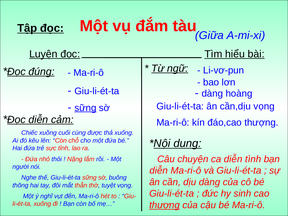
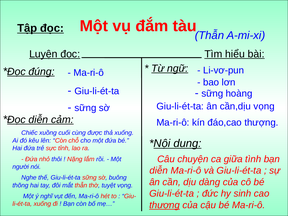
Giữa at (209, 35): Giữa -> Thẫn
dàng at (212, 93): dàng -> sững
sững at (85, 108) underline: present -> none
ca diễn: diễn -> giữa
